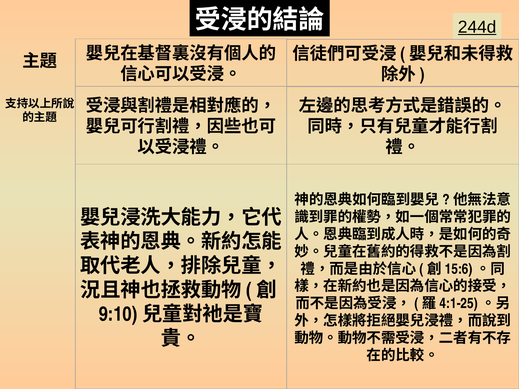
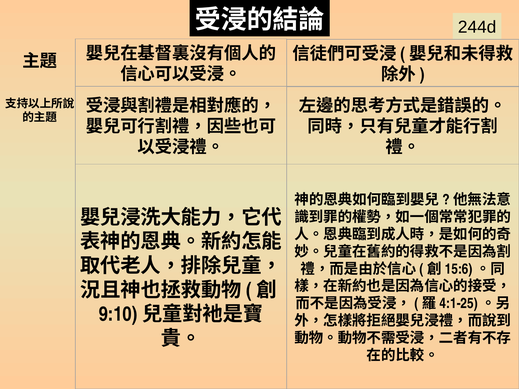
244d underline: present -> none
